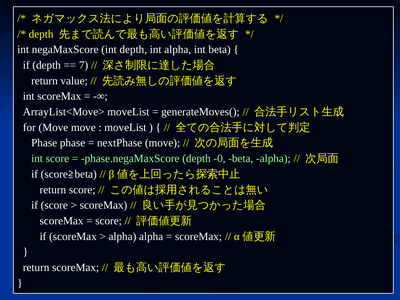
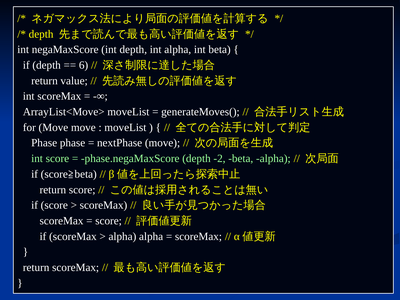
7: 7 -> 6
-0: -0 -> -2
